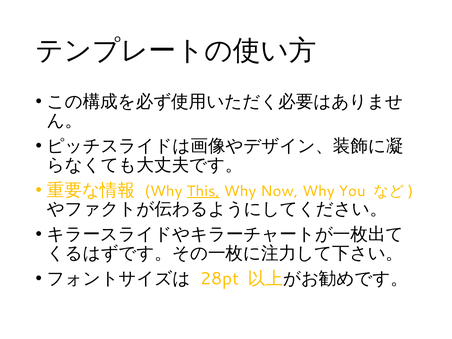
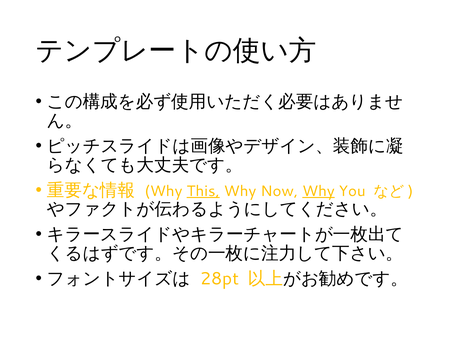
Why at (318, 191) underline: none -> present
